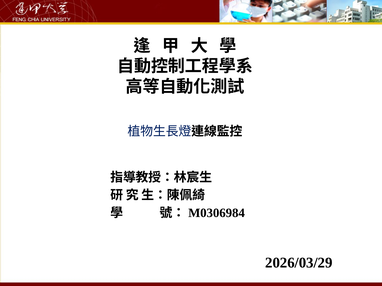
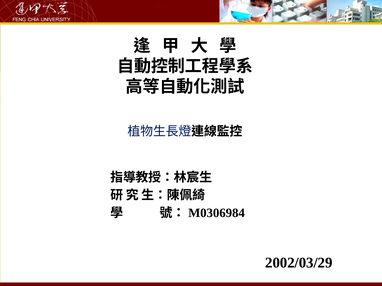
2026/03/29: 2026/03/29 -> 2002/03/29
